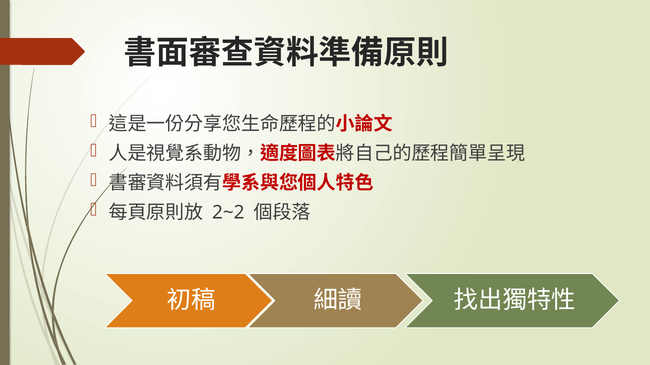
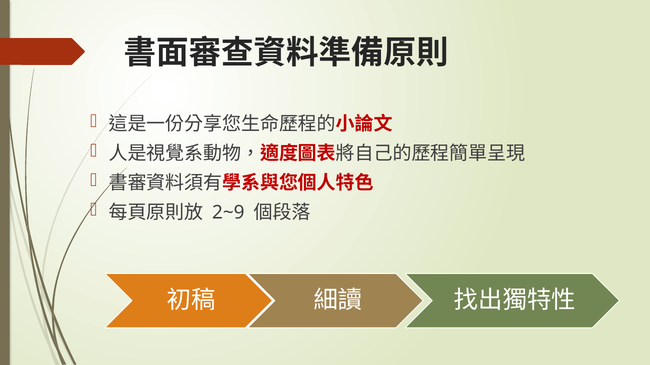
2~2: 2~2 -> 2~9
